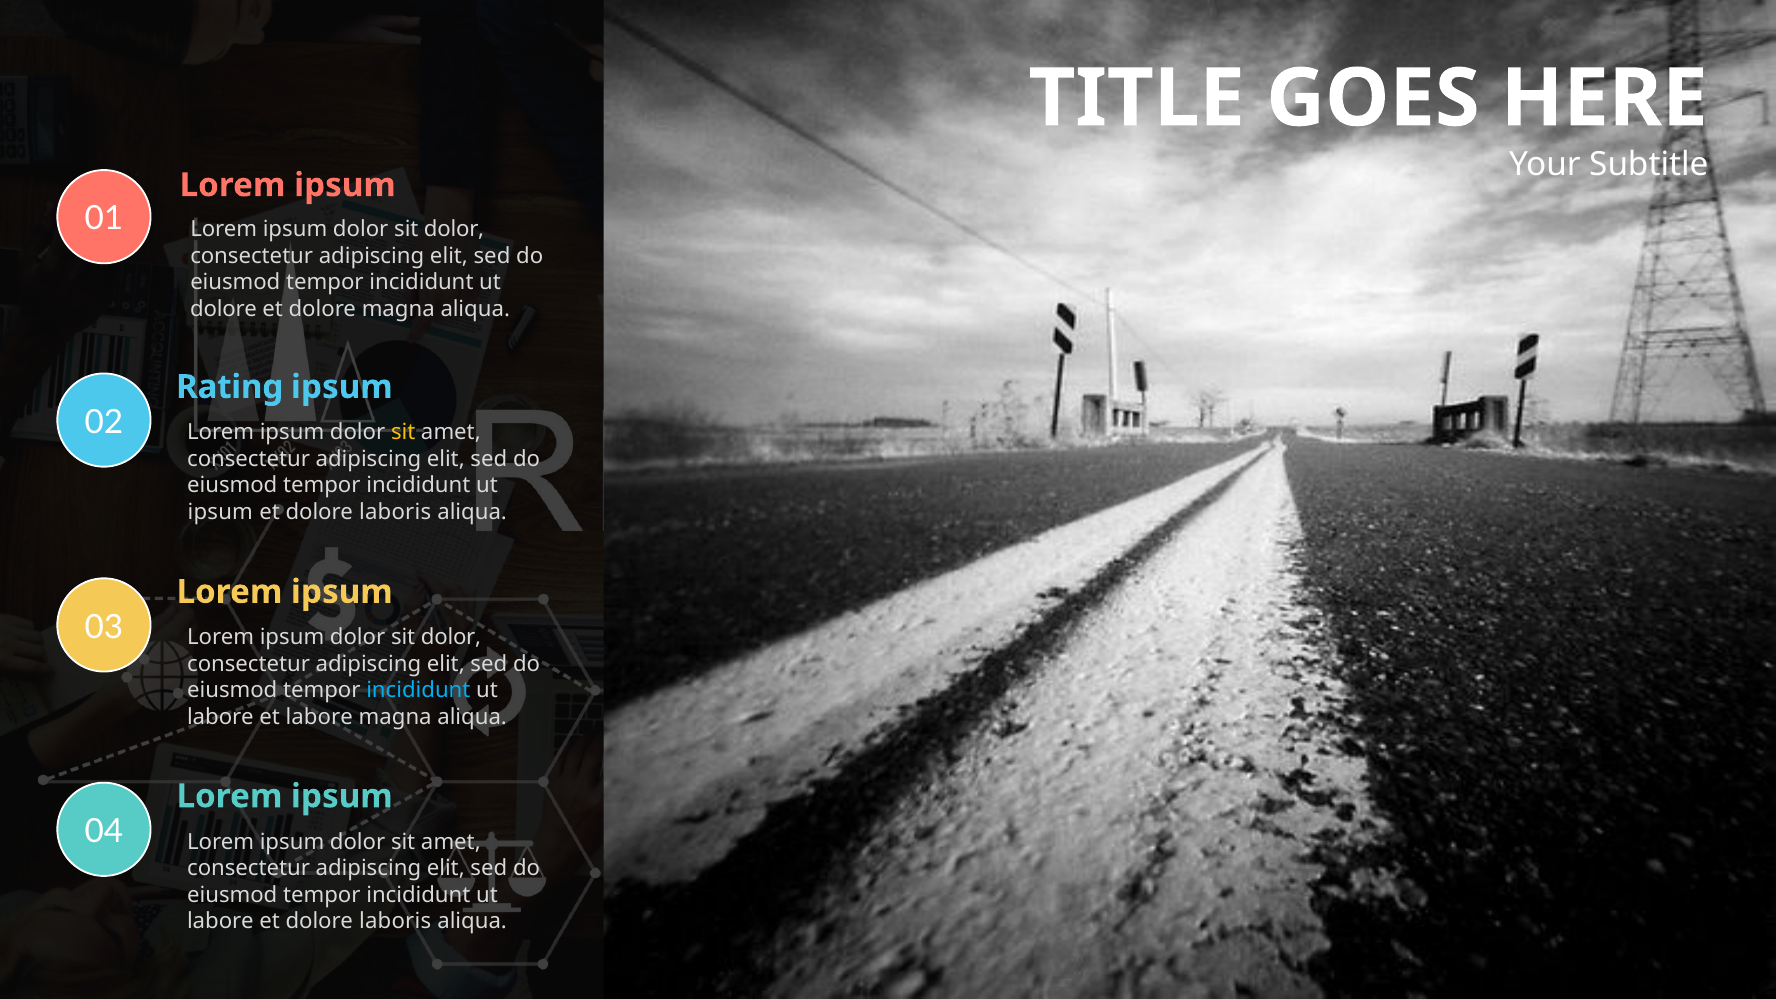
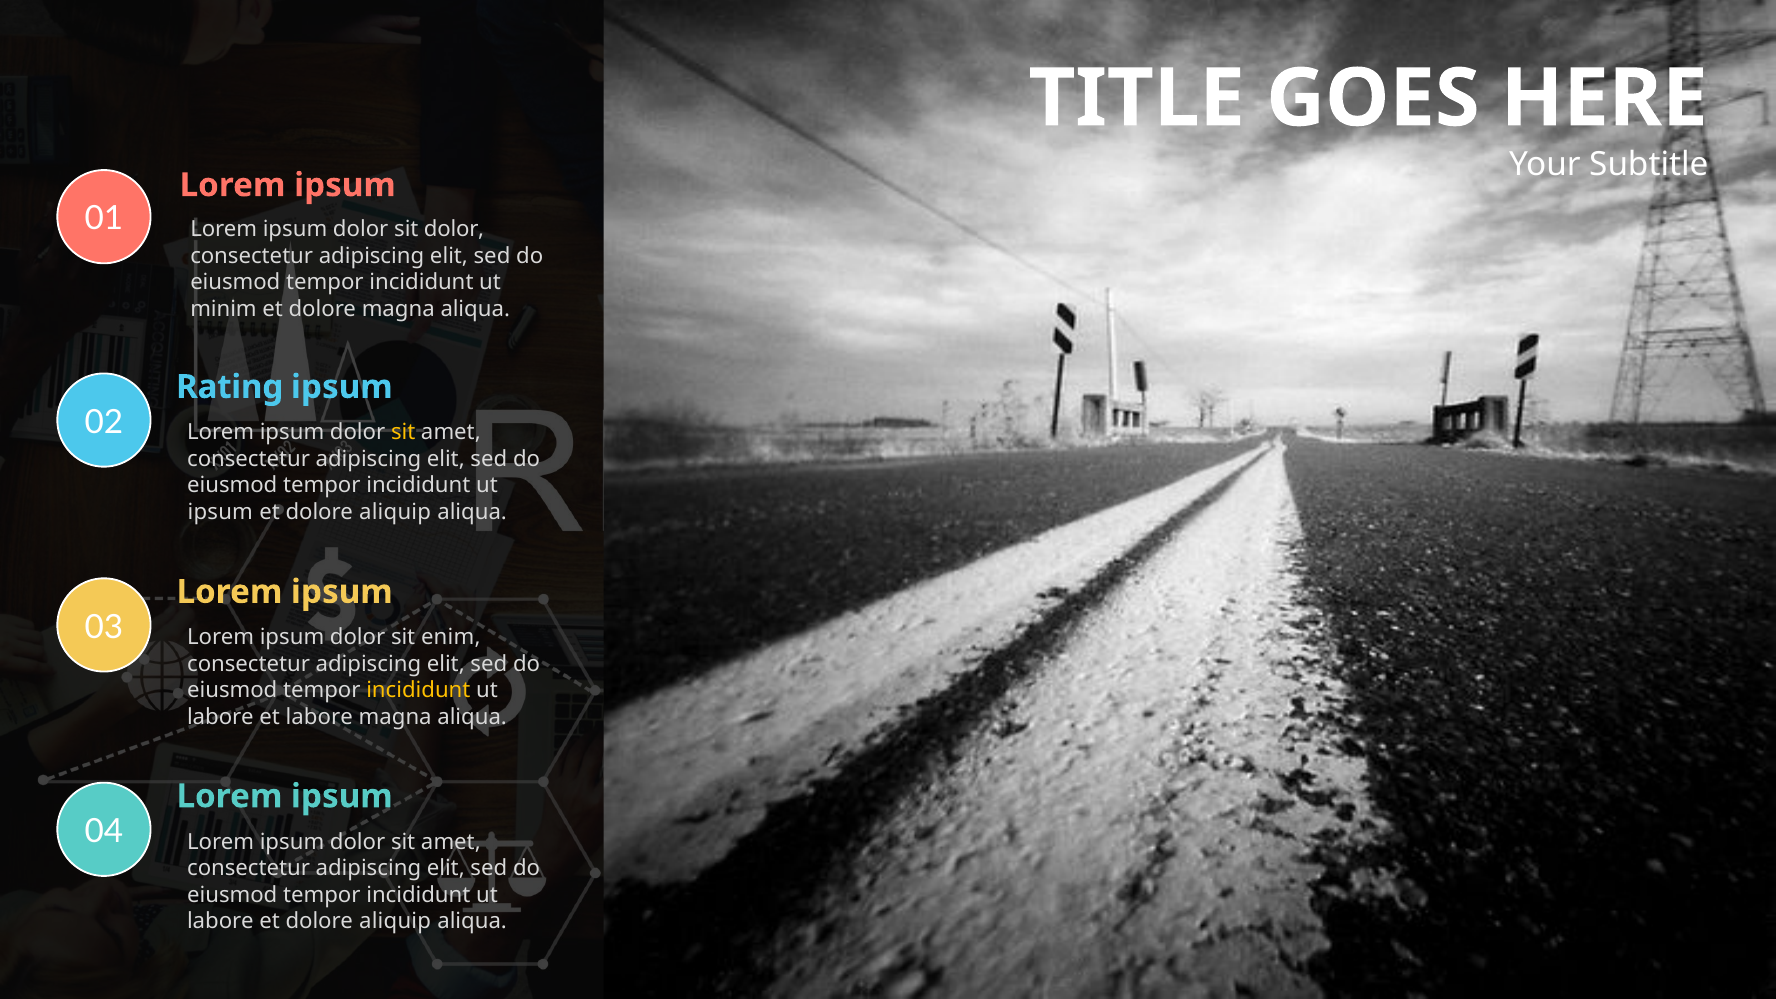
dolore at (224, 309): dolore -> minim
laboris at (395, 512): laboris -> aliquip
dolor at (451, 637): dolor -> enim
incididunt at (418, 691) colour: light blue -> yellow
labore et dolore laboris: laboris -> aliquip
